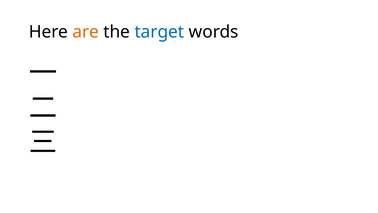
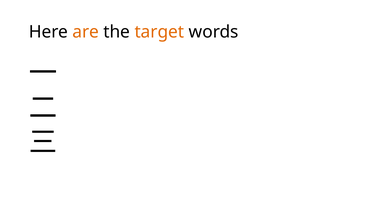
target colour: blue -> orange
